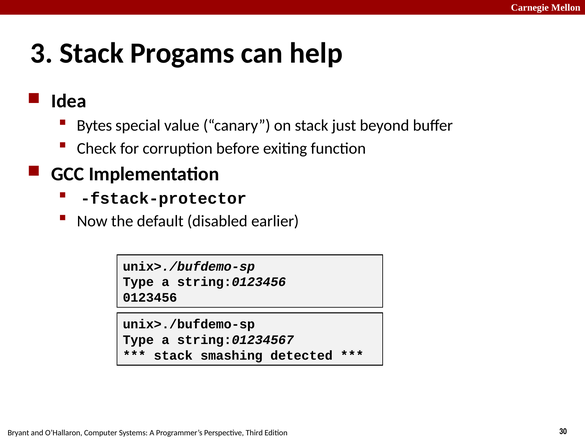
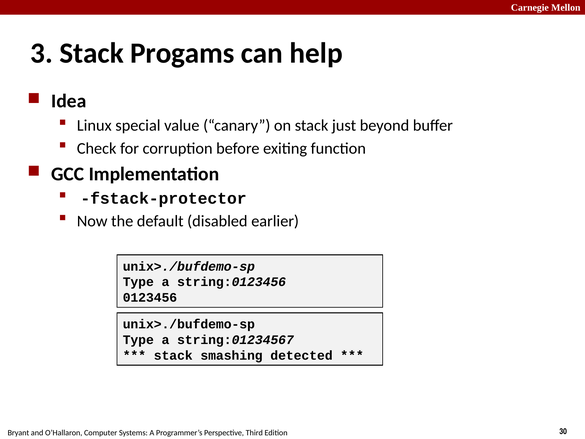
Bytes: Bytes -> Linux
